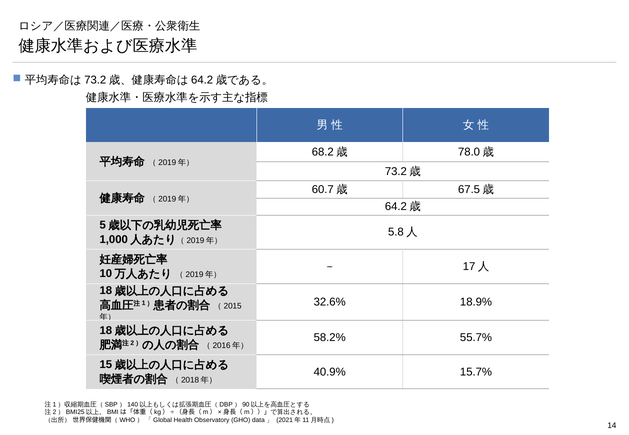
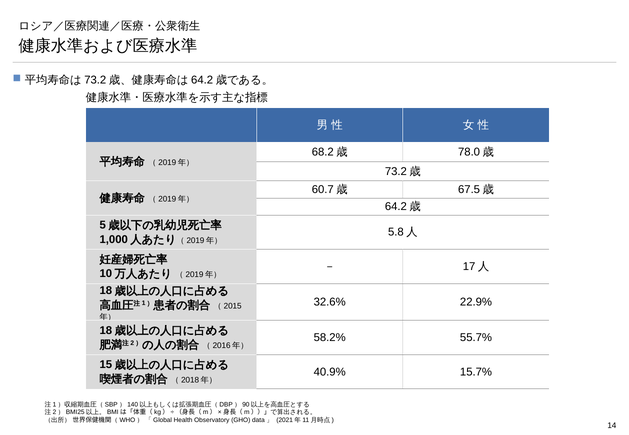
18.9%: 18.9% -> 22.9%
